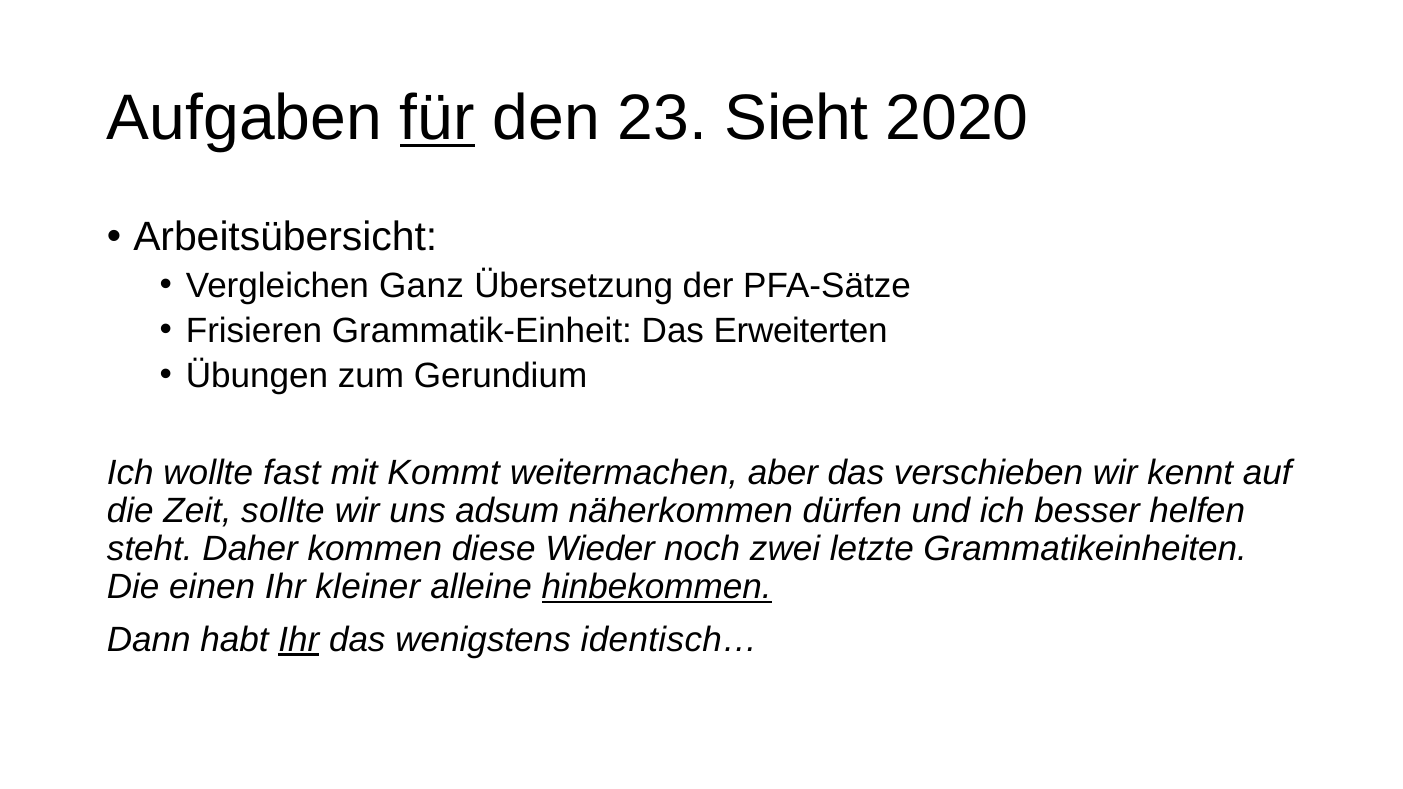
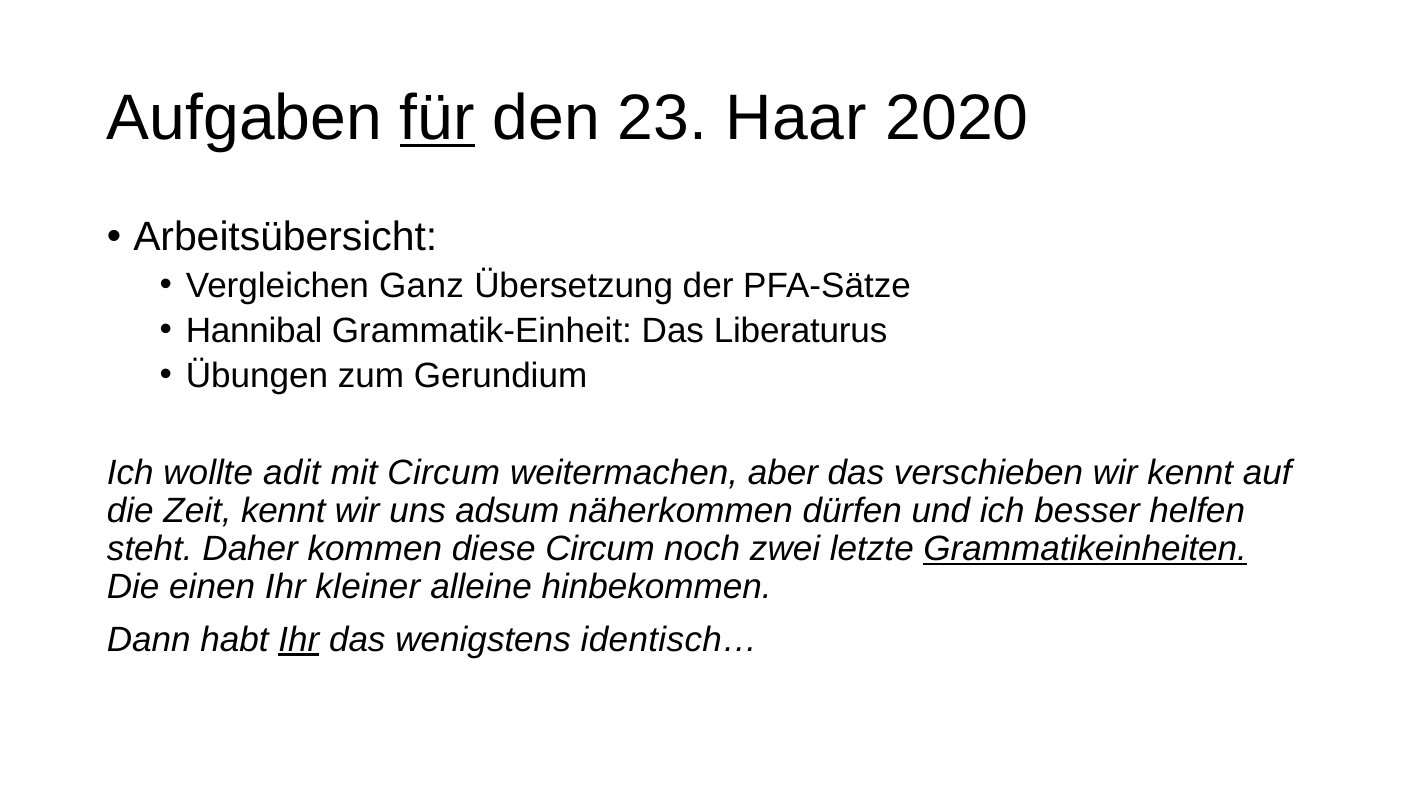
Sieht: Sieht -> Haar
Frisieren: Frisieren -> Hannibal
Erweiterten: Erweiterten -> Liberaturus
fast: fast -> adit
mit Kommt: Kommt -> Circum
Zeit sollte: sollte -> kennt
diese Wieder: Wieder -> Circum
Grammatikeinheiten underline: none -> present
hinbekommen underline: present -> none
